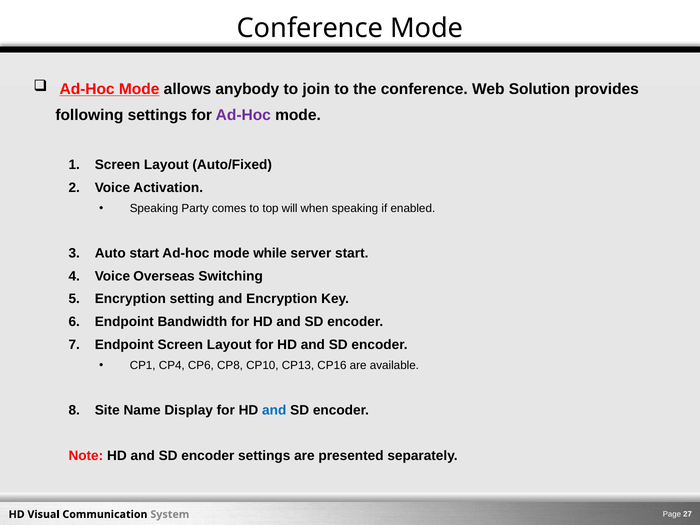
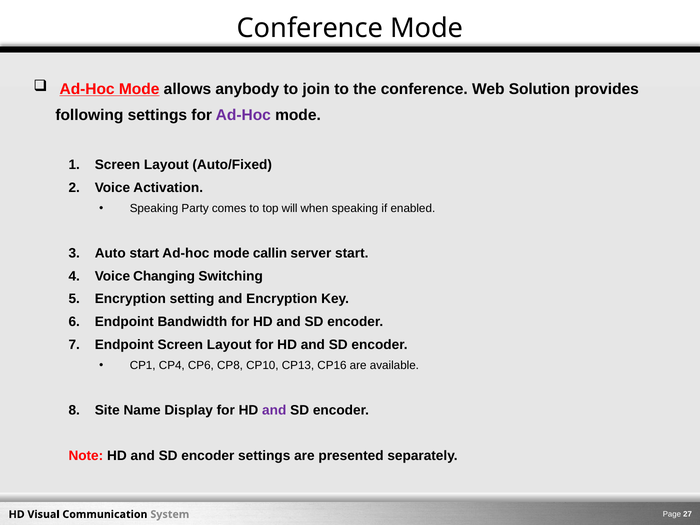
while: while -> callin
Overseas: Overseas -> Changing
and at (274, 410) colour: blue -> purple
